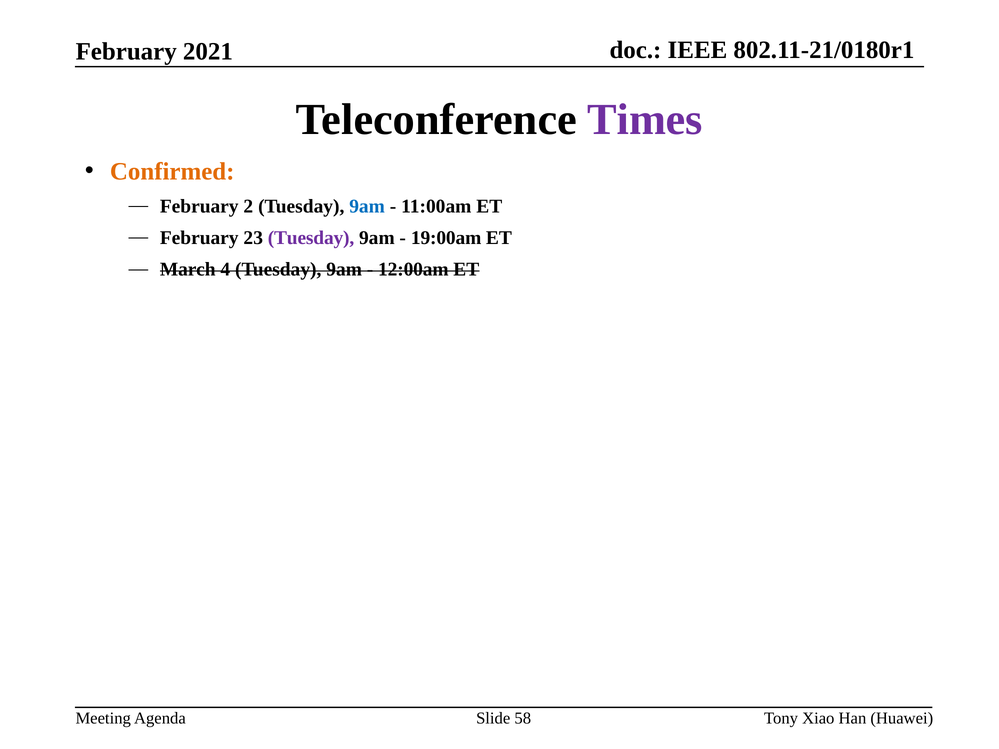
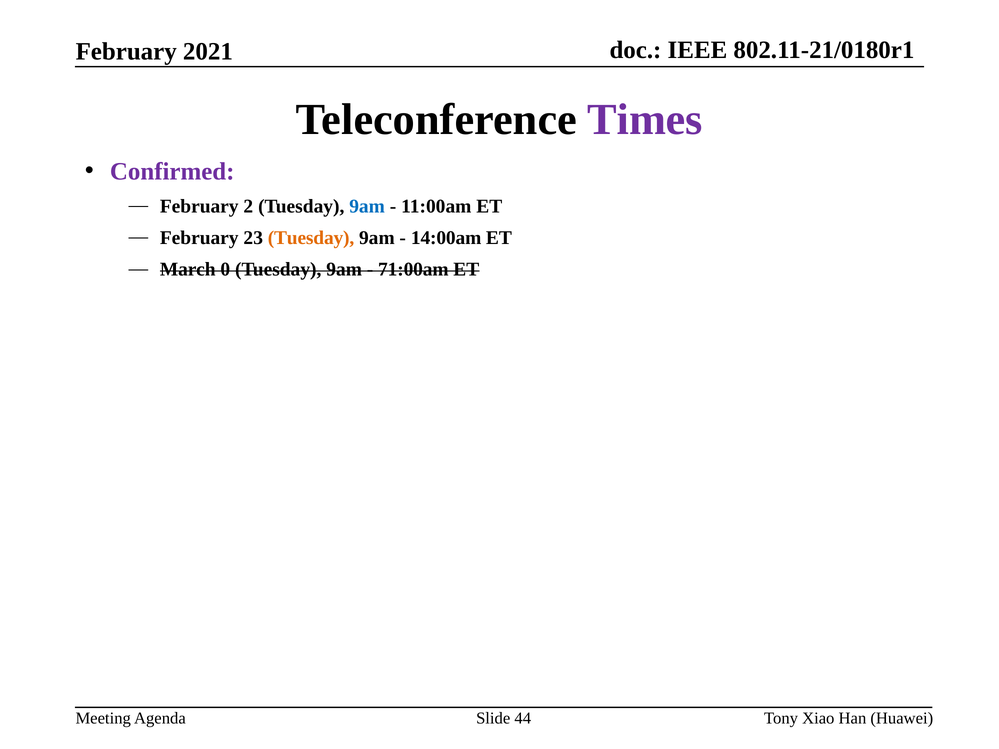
Confirmed colour: orange -> purple
Tuesday at (311, 238) colour: purple -> orange
19:00am: 19:00am -> 14:00am
4: 4 -> 0
12:00am: 12:00am -> 71:00am
58: 58 -> 44
